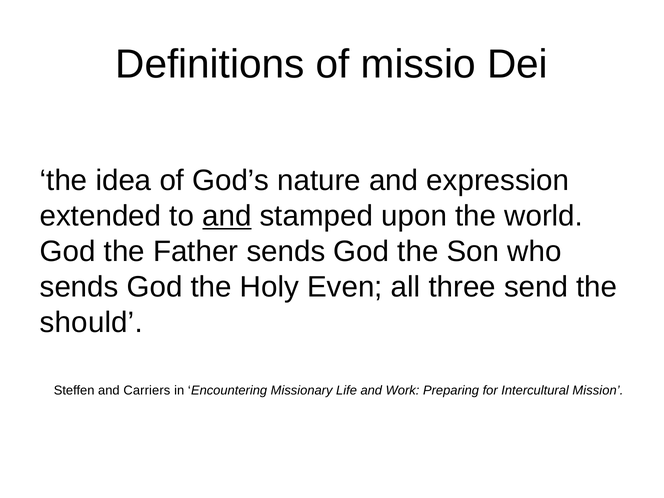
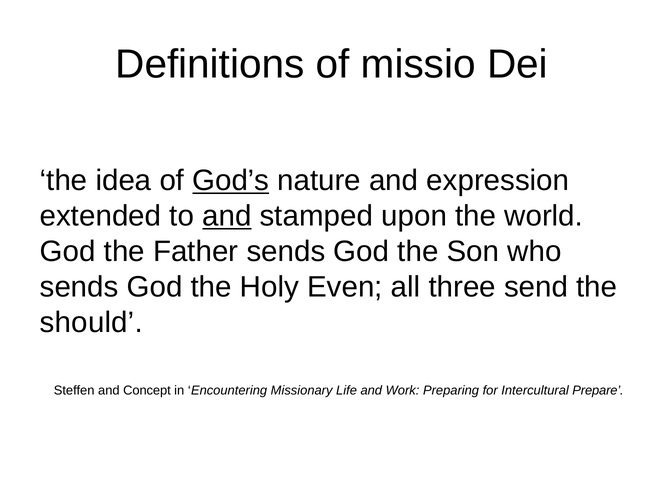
God’s underline: none -> present
Carriers: Carriers -> Concept
Mission: Mission -> Prepare
